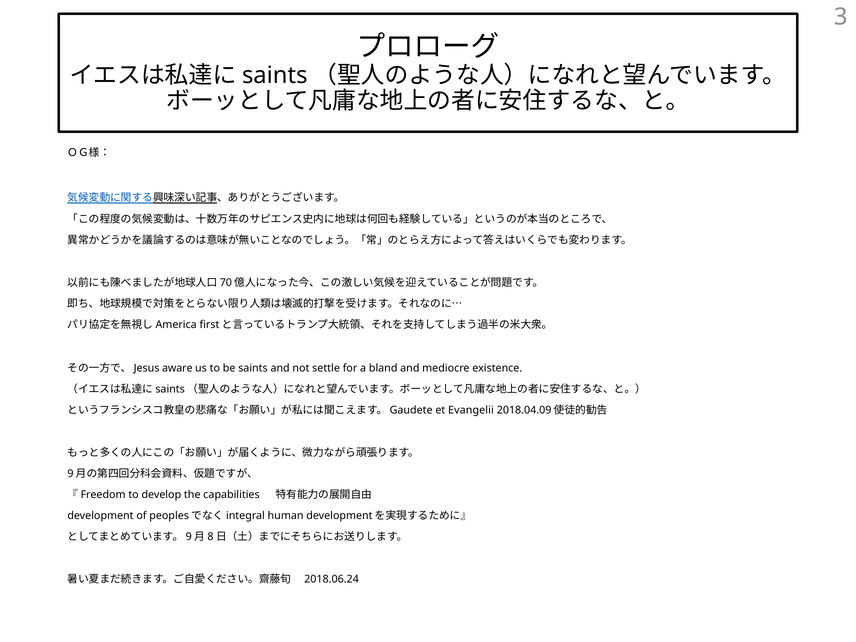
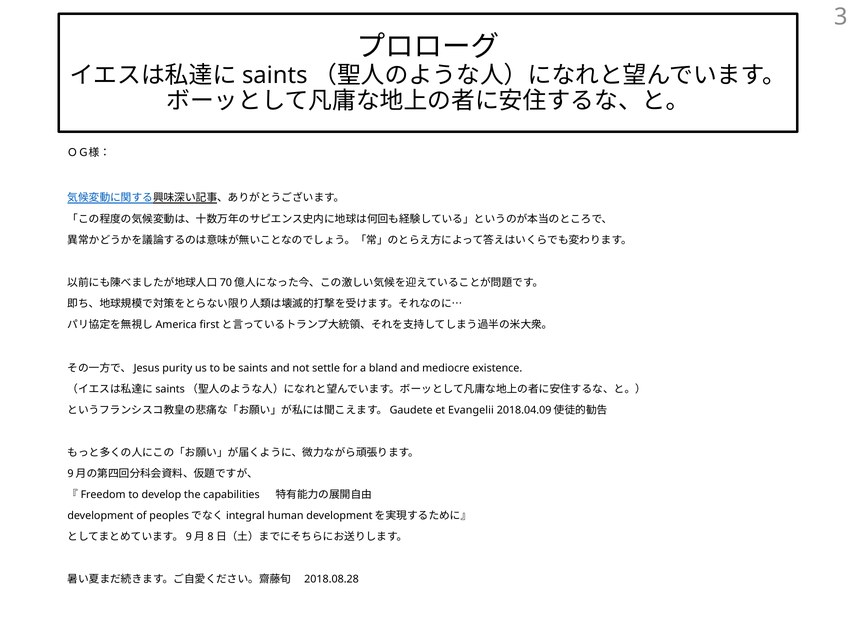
aware: aware -> purity
2018.06.24: 2018.06.24 -> 2018.08.28
